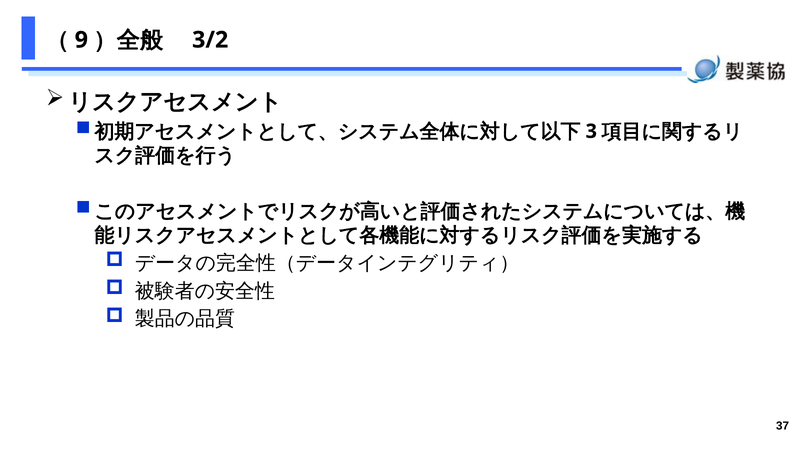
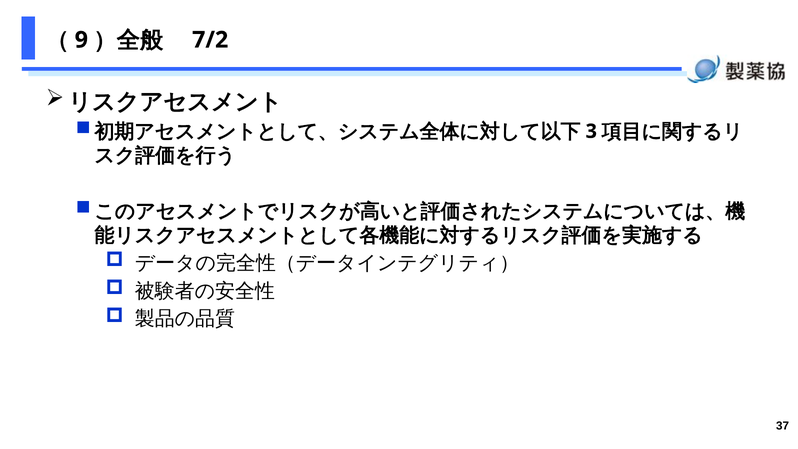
3/2: 3/2 -> 7/2
